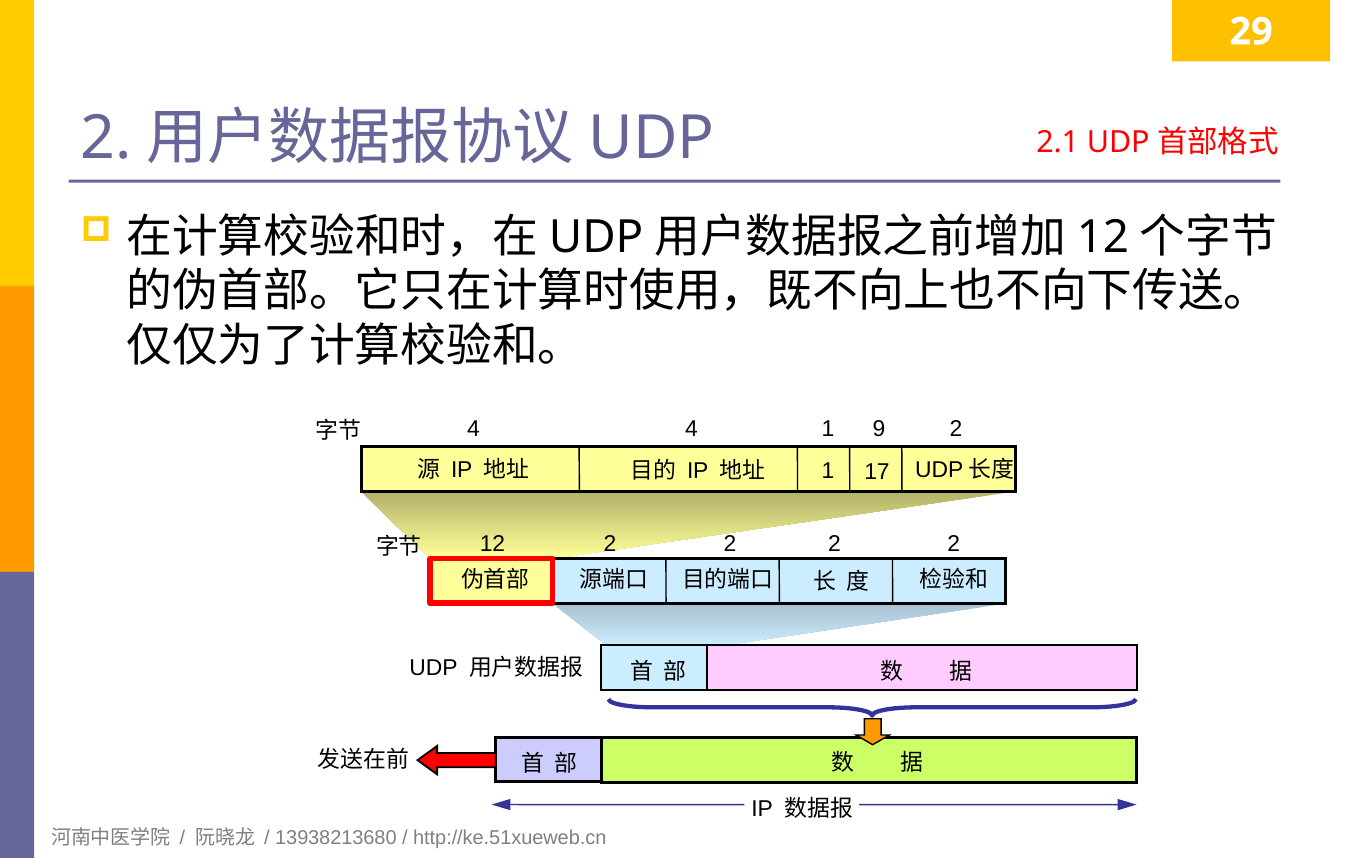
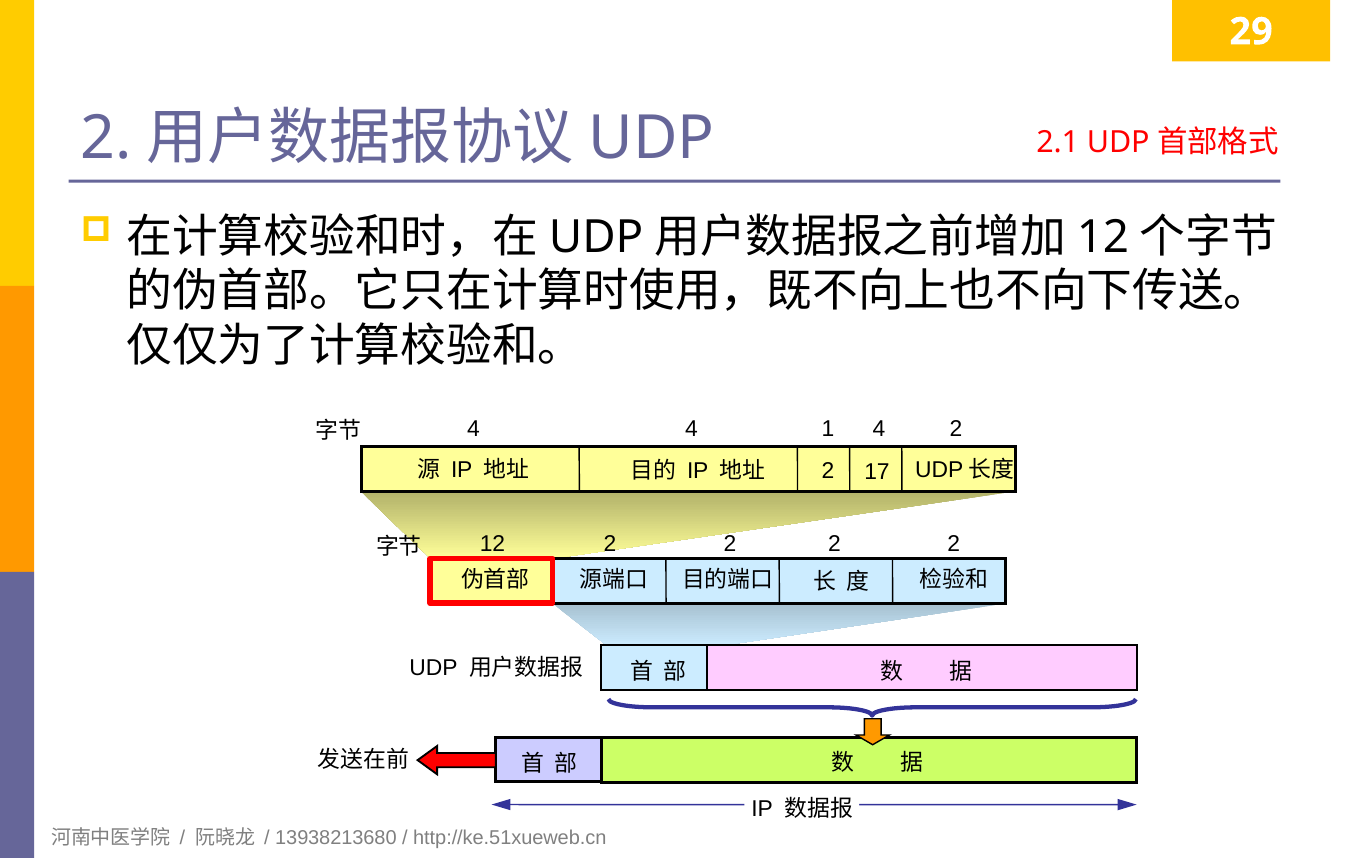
1 9: 9 -> 4
1 at (828, 471): 1 -> 2
